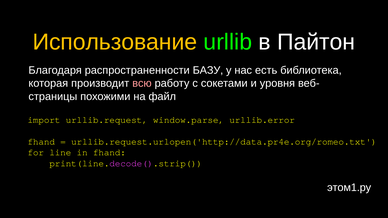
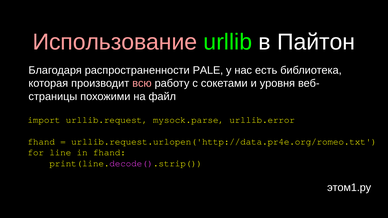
Использование colour: yellow -> pink
БАЗУ: БАЗУ -> PALE
window.parse: window.parse -> mysock.parse
